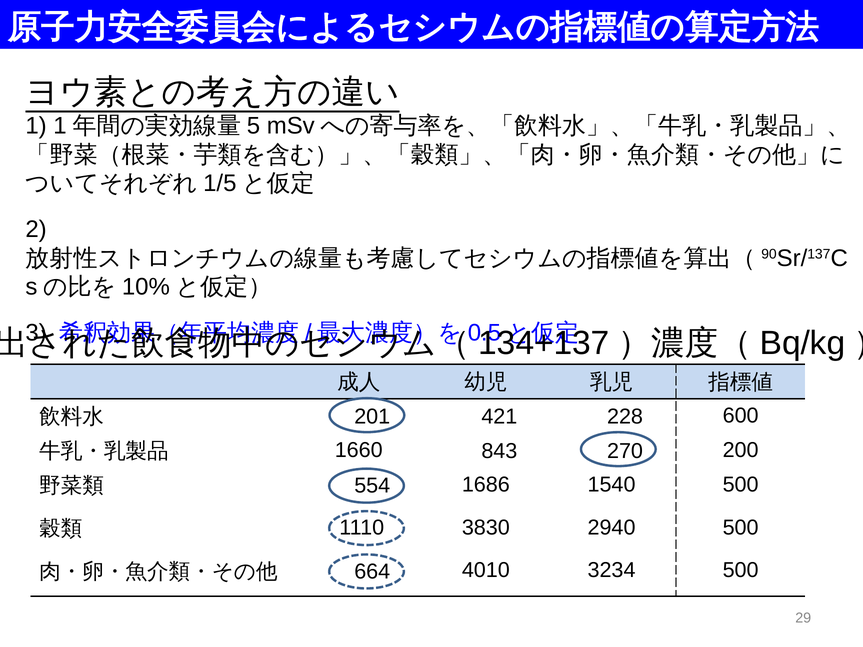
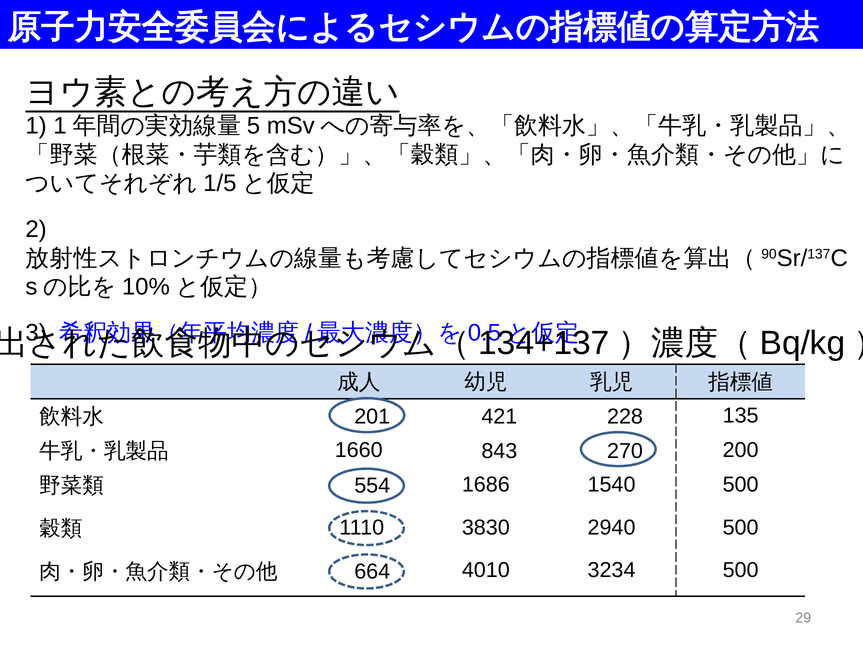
600: 600 -> 135
